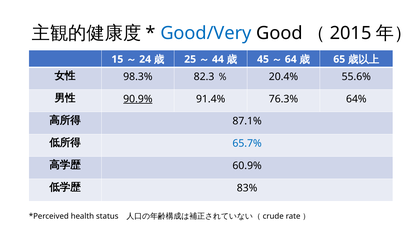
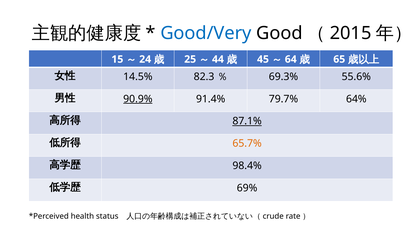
98.3%: 98.3% -> 14.5%
20.4%: 20.4% -> 69.3%
76.3%: 76.3% -> 79.7%
87.1% underline: none -> present
65.7% colour: blue -> orange
60.9%: 60.9% -> 98.4%
83%: 83% -> 69%
